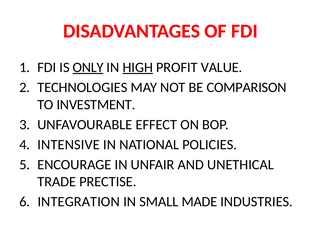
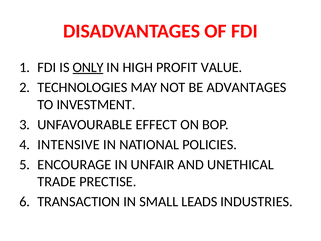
HIGH underline: present -> none
COMPARISON: COMPARISON -> ADVANTAGES
INTEGRATION: INTEGRATION -> TRANSACTION
MADE: MADE -> LEADS
